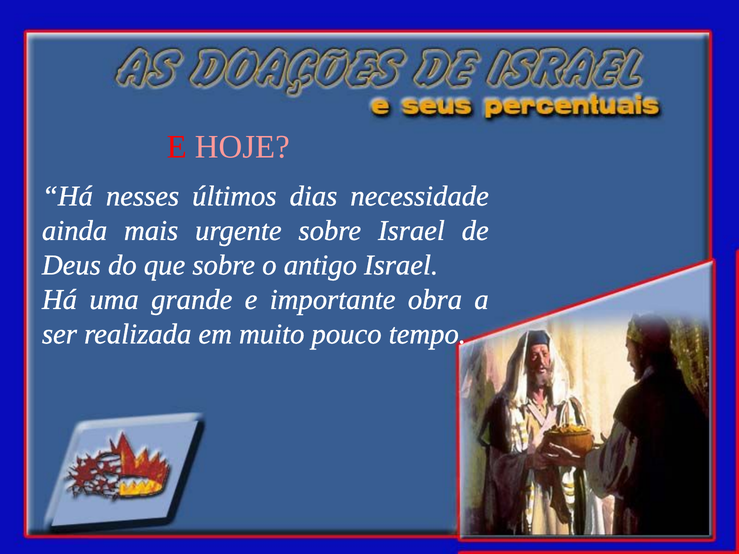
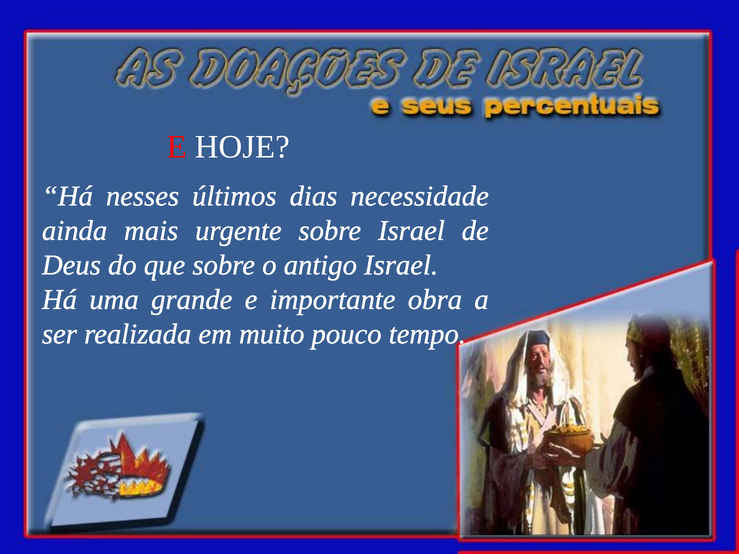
HOJE colour: pink -> white
